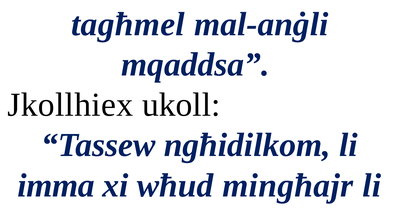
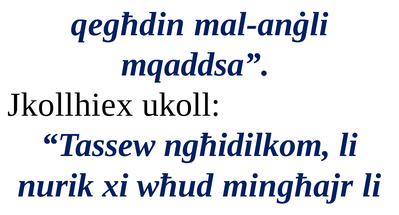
tagħmel: tagħmel -> qegħdin
imma: imma -> nurik
